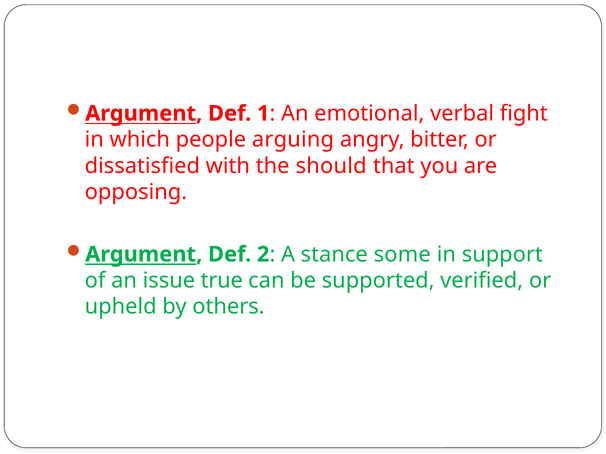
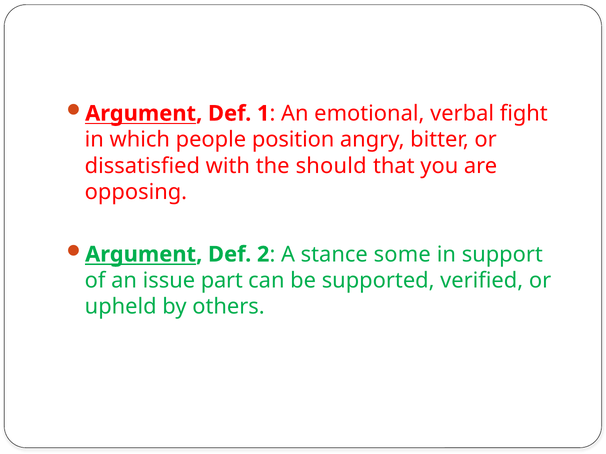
arguing: arguing -> position
true: true -> part
